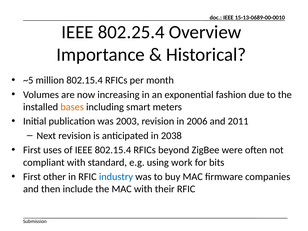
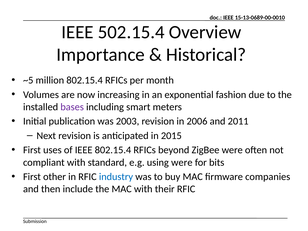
802.25.4: 802.25.4 -> 502.15.4
bases colour: orange -> purple
2038: 2038 -> 2015
using work: work -> were
